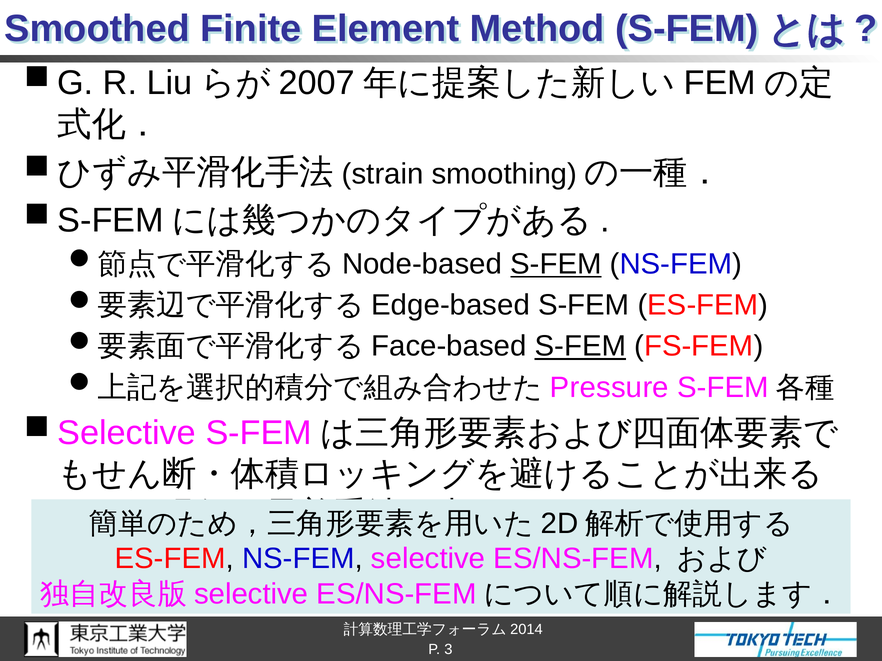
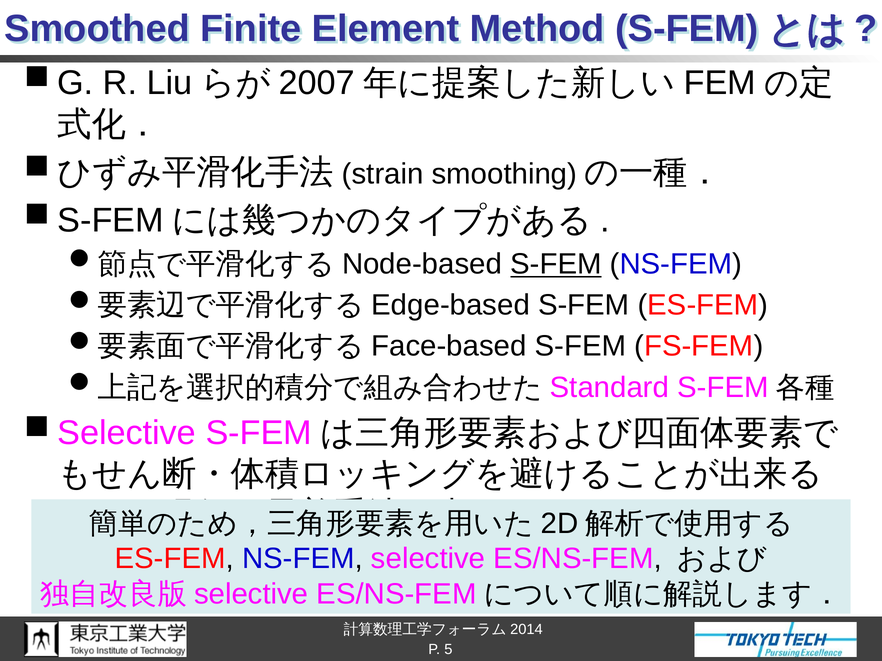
S-FEM at (580, 347) underline: present -> none
Pressure: Pressure -> Standard
3: 3 -> 5
